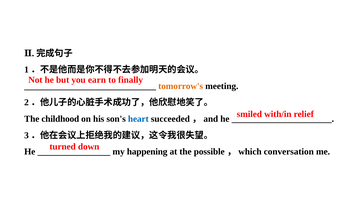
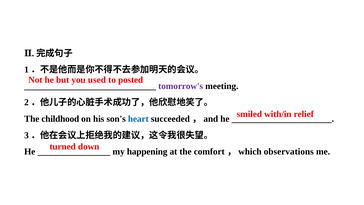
earn: earn -> used
finally: finally -> posted
tomorrow's colour: orange -> purple
possible: possible -> comfort
conversation: conversation -> observations
